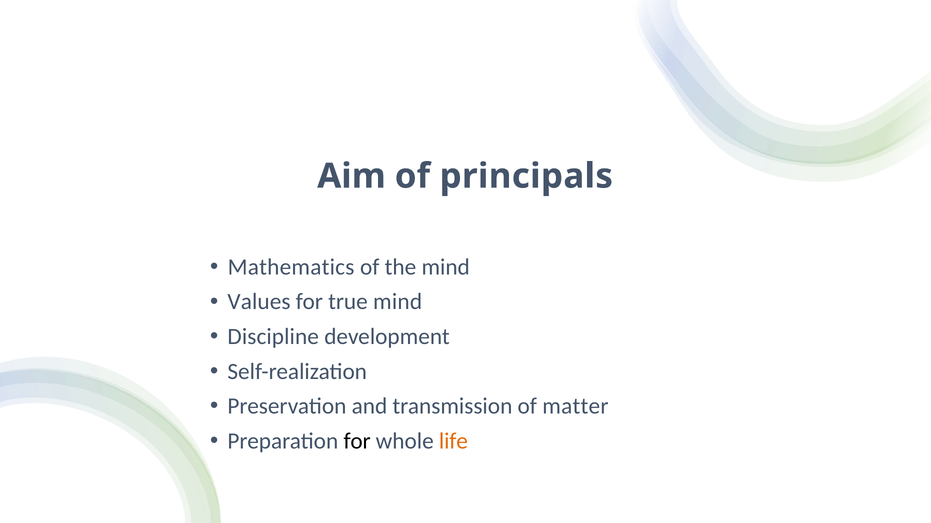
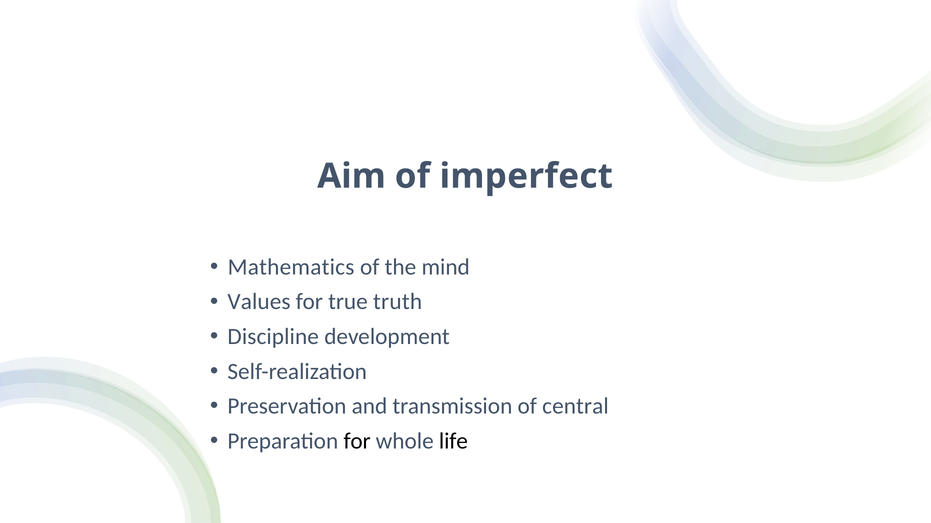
principals: principals -> imperfect
true mind: mind -> truth
matter: matter -> central
life colour: orange -> black
